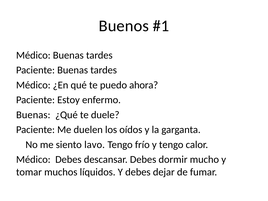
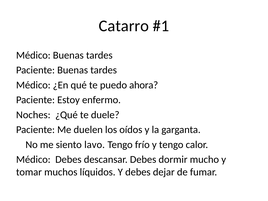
Buenos: Buenos -> Catarro
Buenas at (33, 115): Buenas -> Noches
